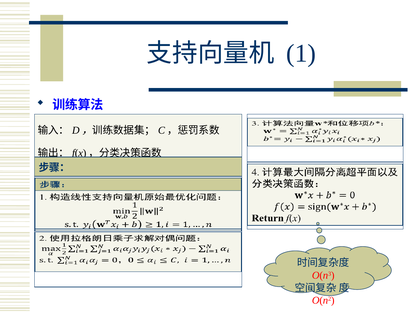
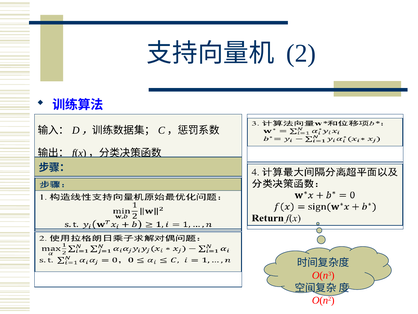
1: 1 -> 2
